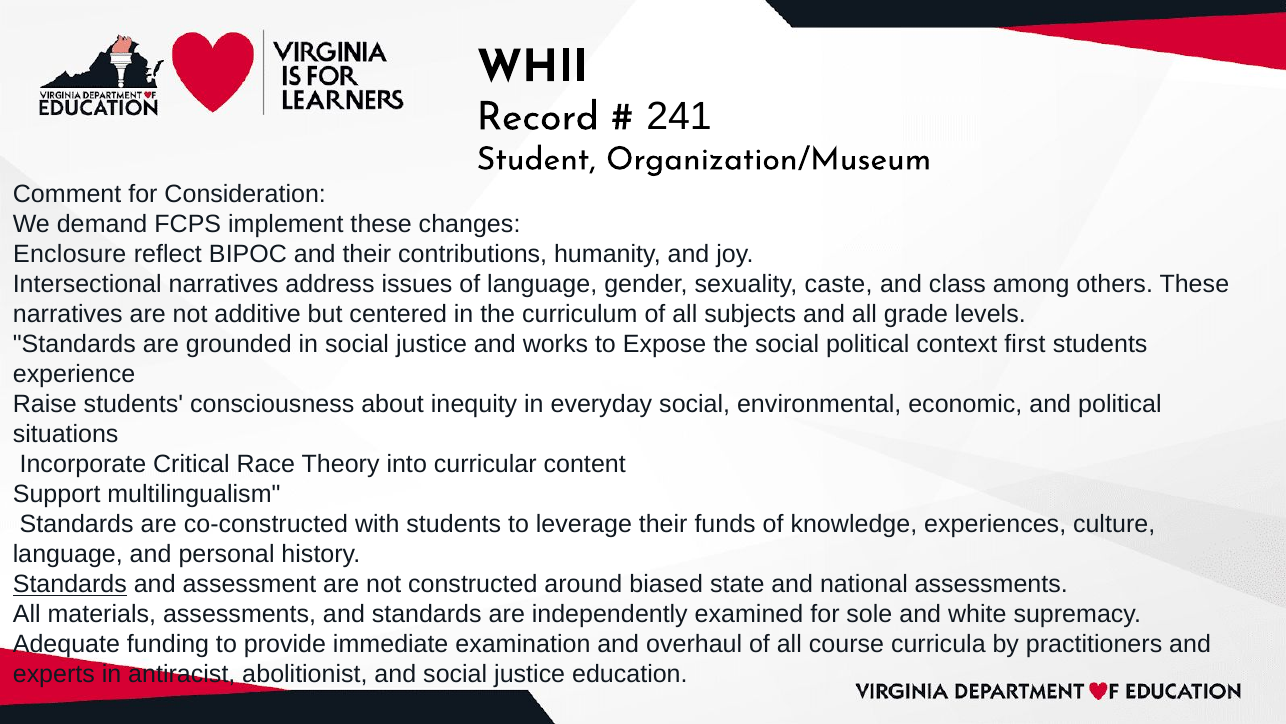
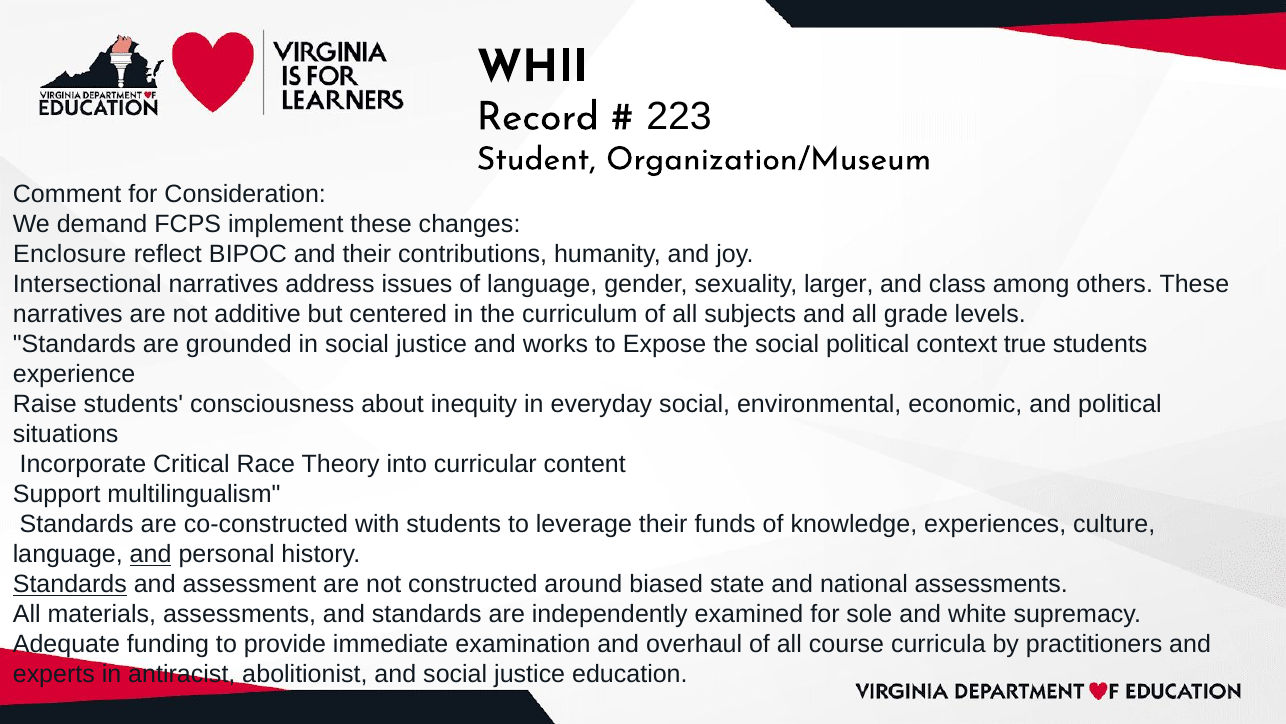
241: 241 -> 223
caste: caste -> larger
first: first -> true
and at (151, 554) underline: none -> present
